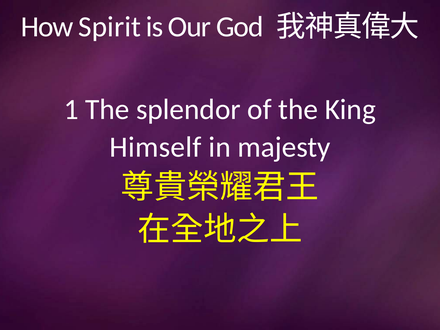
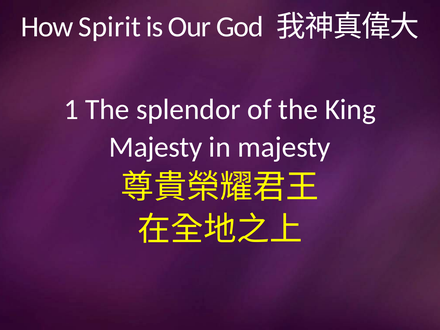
Himself at (155, 147): Himself -> Majesty
